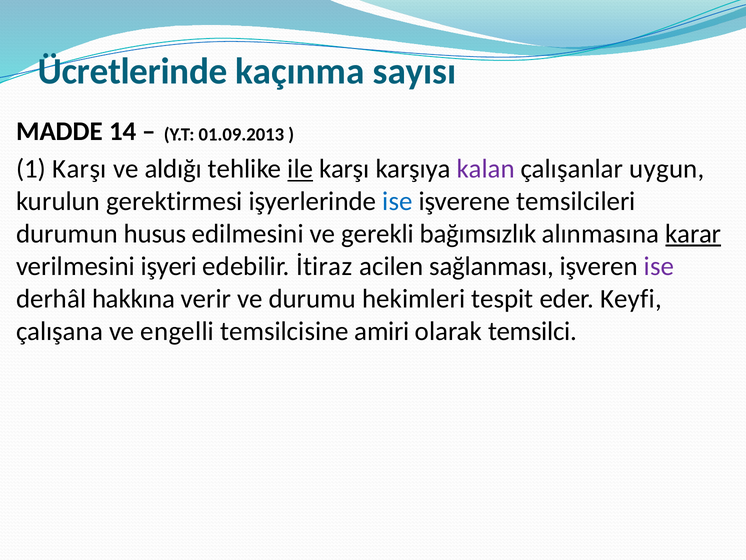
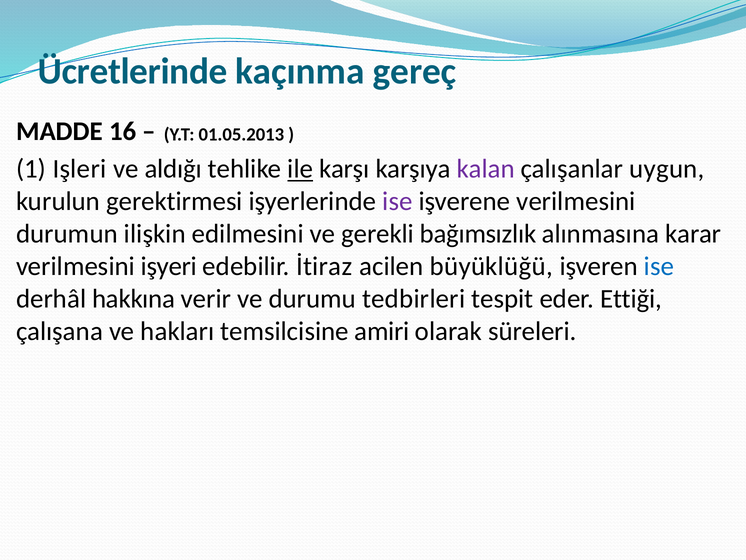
sayısı: sayısı -> gereç
14: 14 -> 16
01.09.2013: 01.09.2013 -> 01.05.2013
1 Karşı: Karşı -> Işleri
ise at (398, 201) colour: blue -> purple
işverene temsilcileri: temsilcileri -> verilmesini
husus: husus -> ilişkin
karar underline: present -> none
sağlanması: sağlanması -> büyüklüğü
ise at (659, 266) colour: purple -> blue
hekimleri: hekimleri -> tedbirleri
Keyfi: Keyfi -> Ettiği
engelli: engelli -> hakları
temsilci: temsilci -> süreleri
